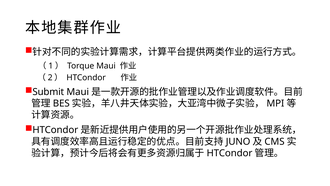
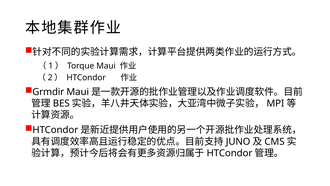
Submit: Submit -> Grmdir
